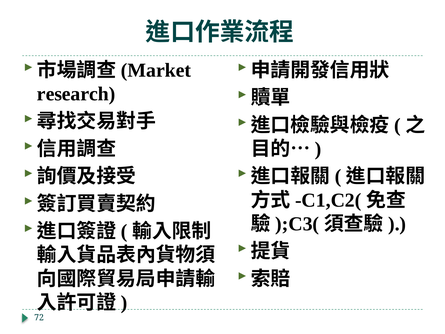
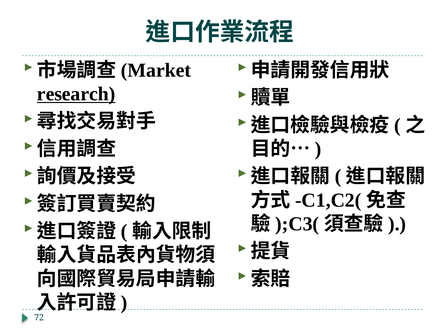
research underline: none -> present
